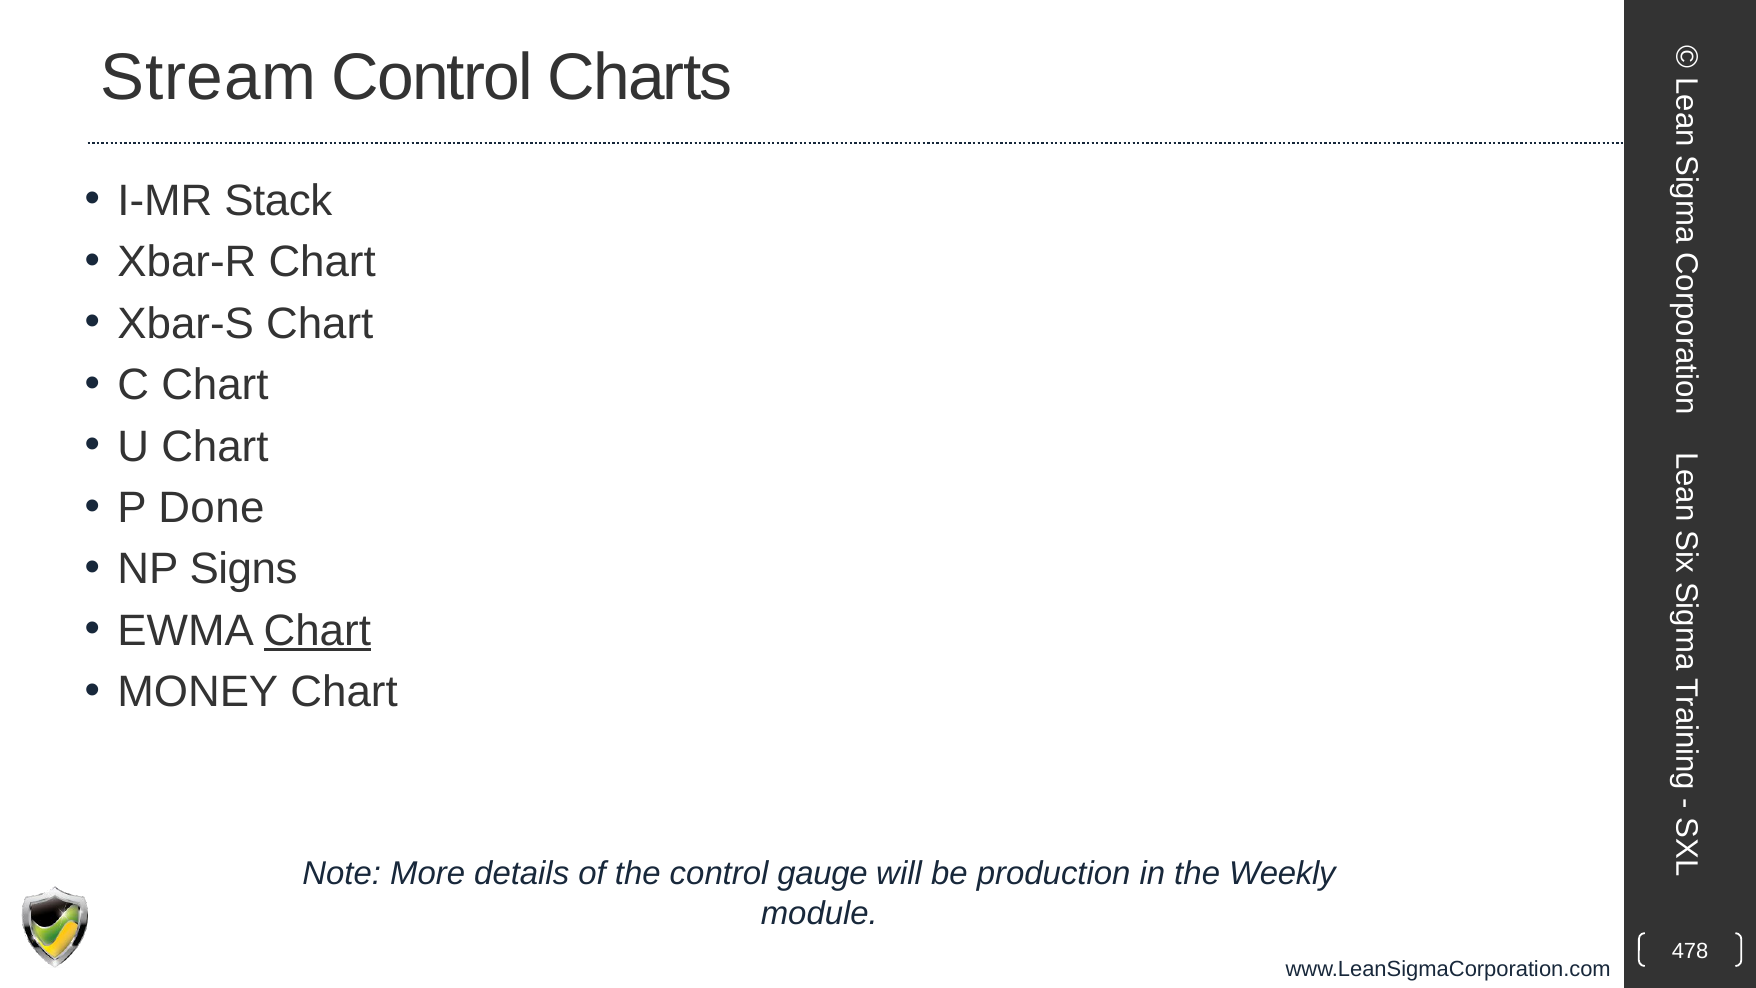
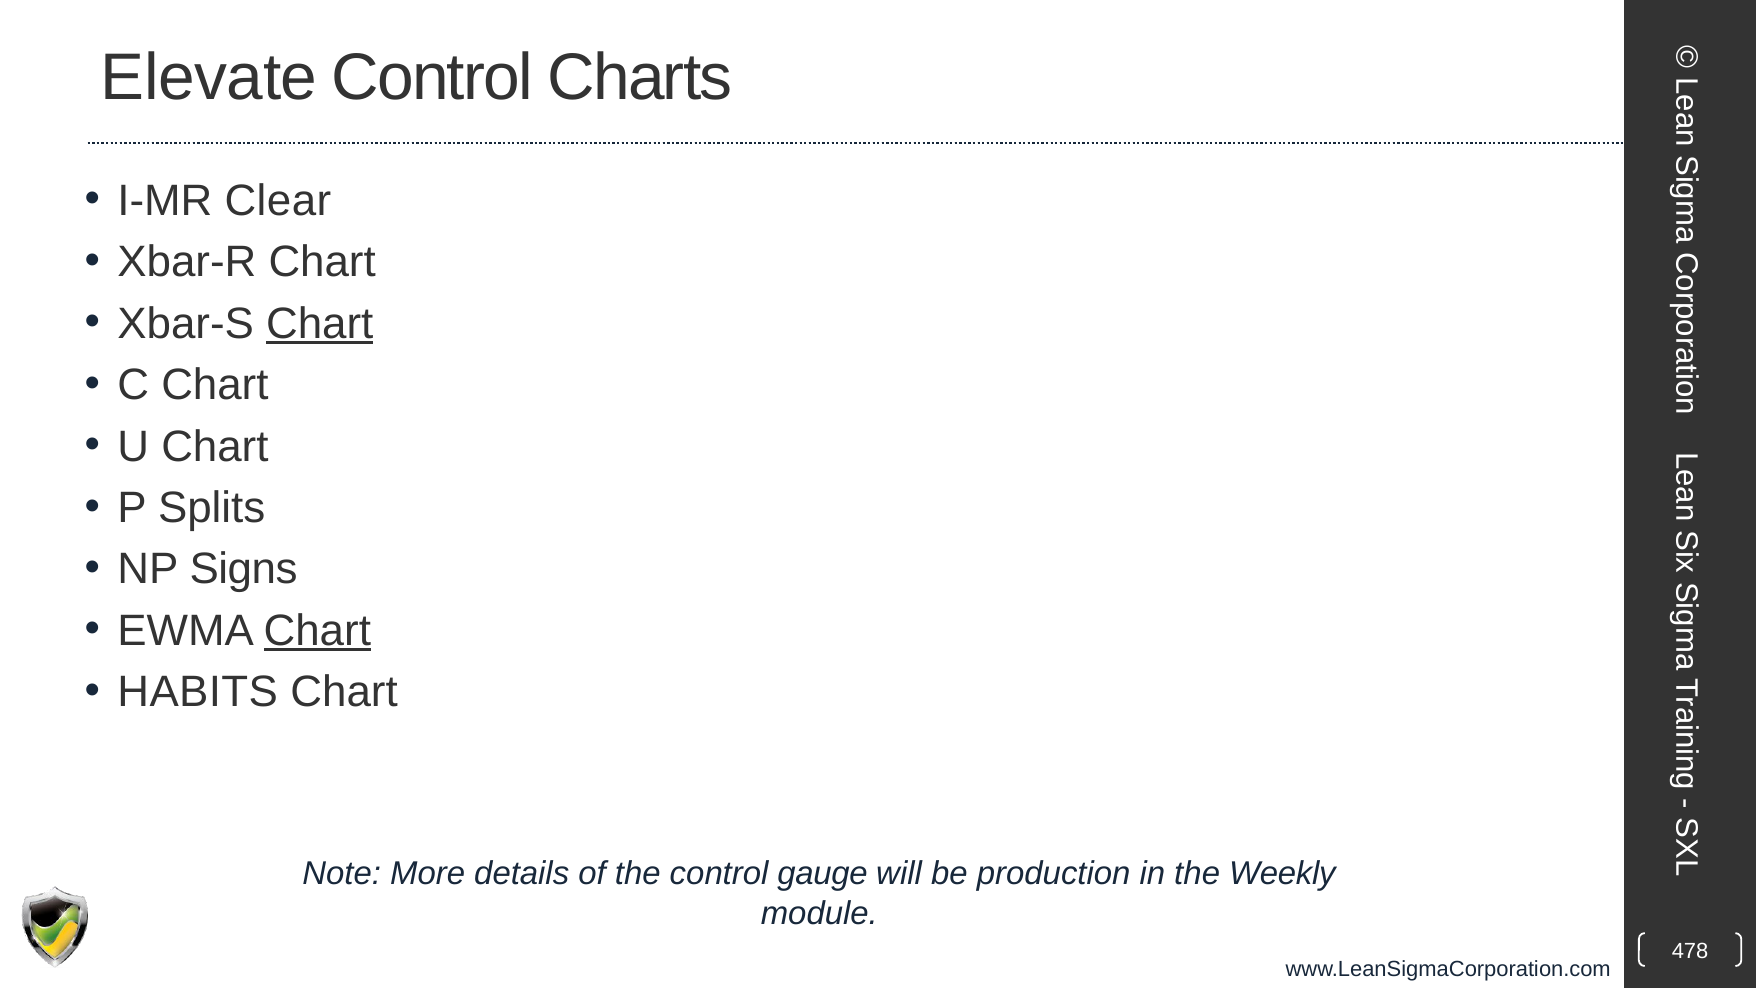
Stream: Stream -> Elevate
Stack: Stack -> Clear
Chart at (320, 324) underline: none -> present
Done: Done -> Splits
MONEY: MONEY -> HABITS
